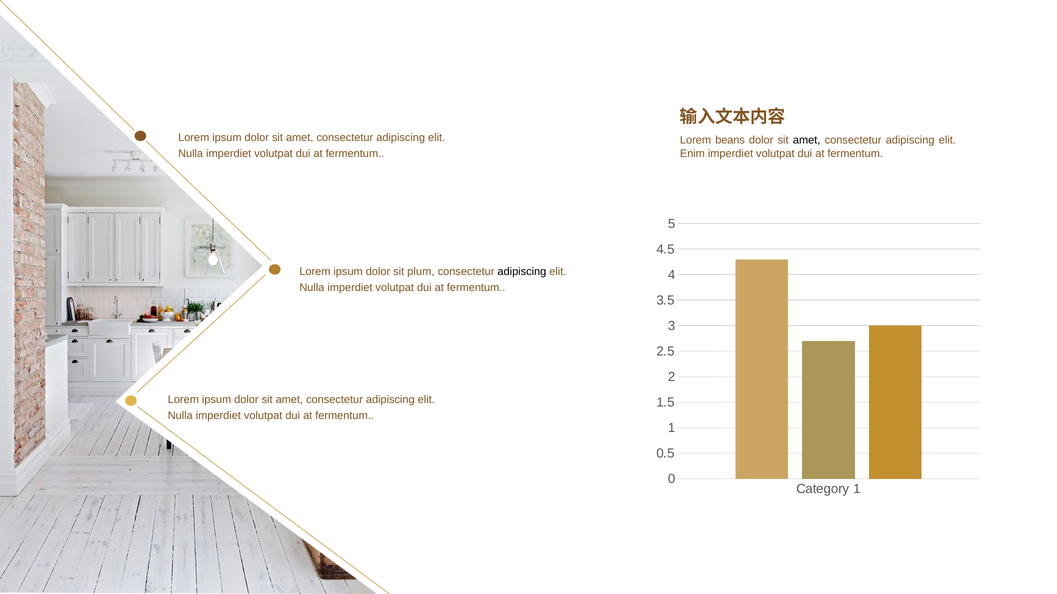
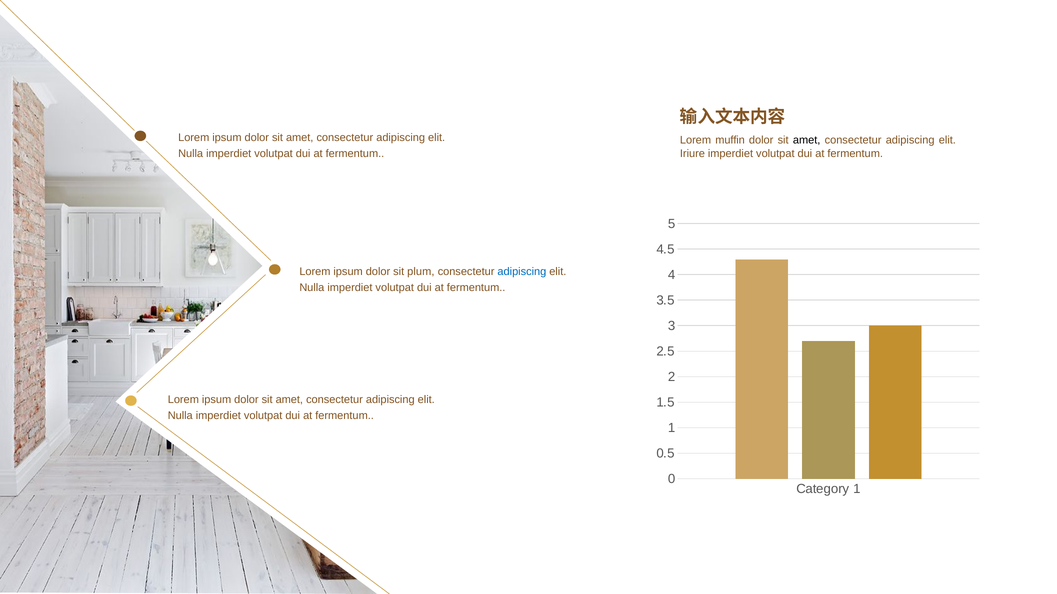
beans: beans -> muffin
Enim: Enim -> Iriure
adipiscing at (522, 272) colour: black -> blue
